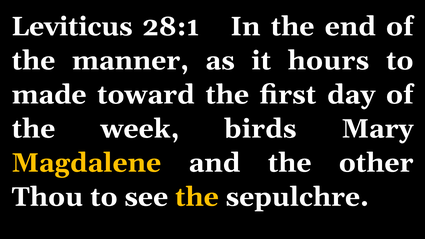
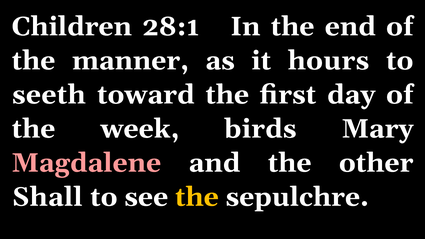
Leviticus: Leviticus -> Children
made: made -> seeth
Magdalene colour: yellow -> pink
Thou: Thou -> Shall
